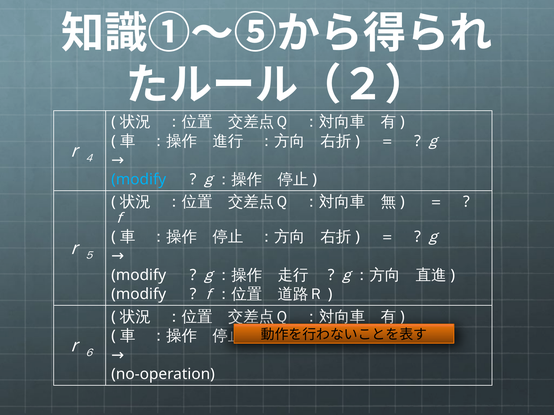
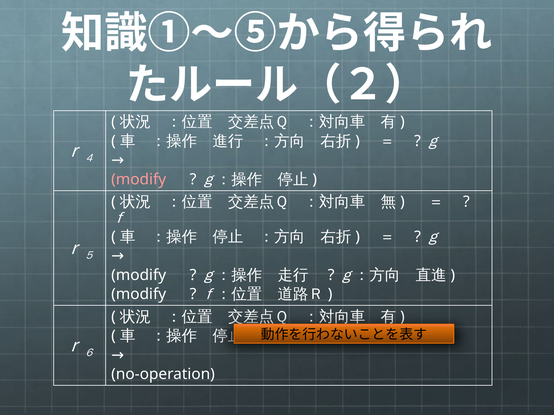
modify at (139, 180) colour: light blue -> pink
